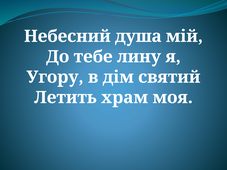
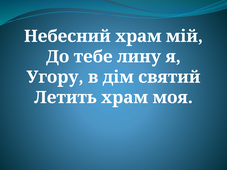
Небесний душа: душа -> храм
